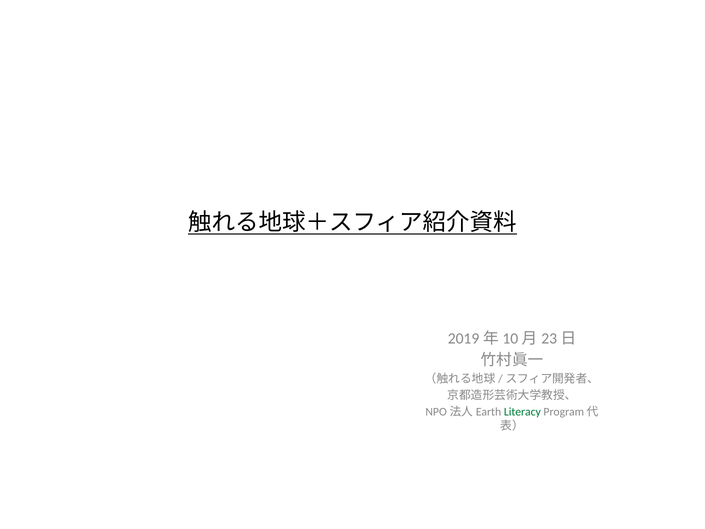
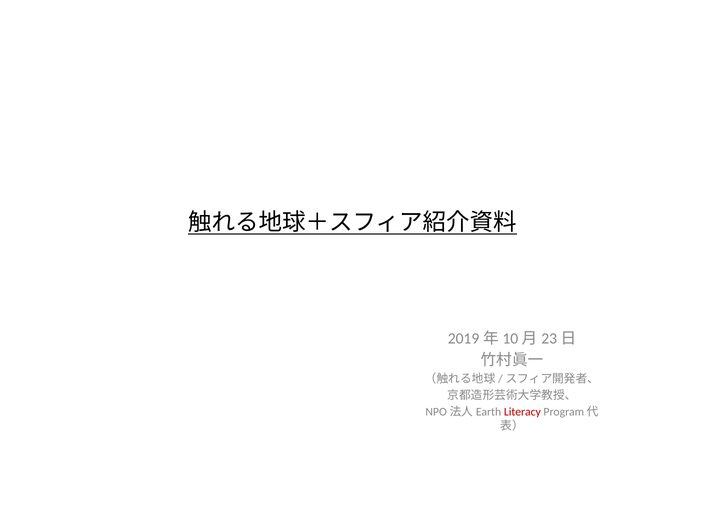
Literacy colour: green -> red
